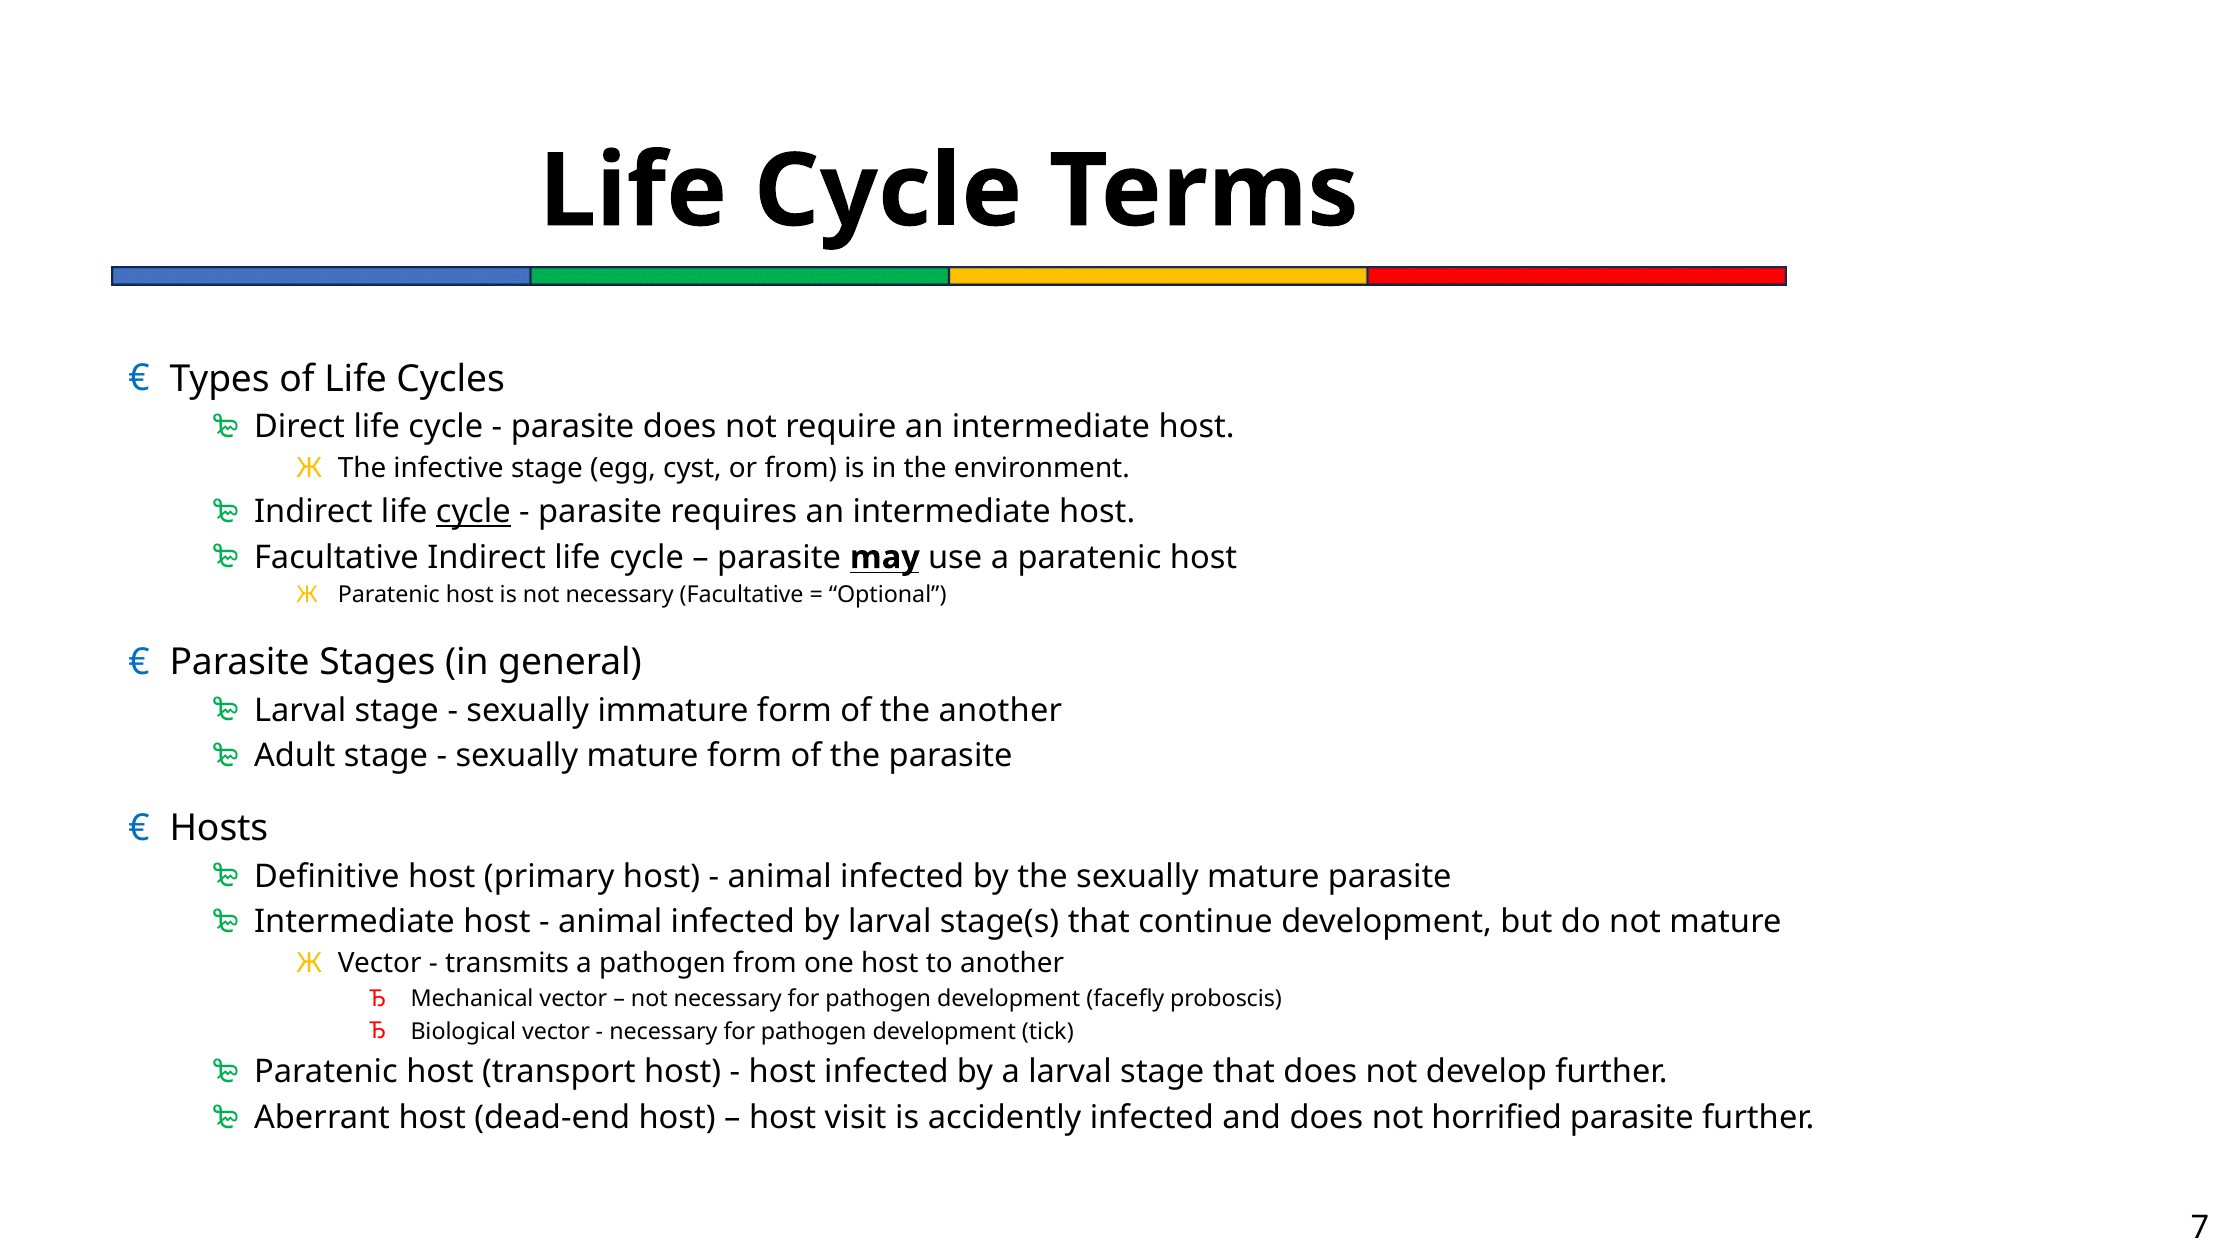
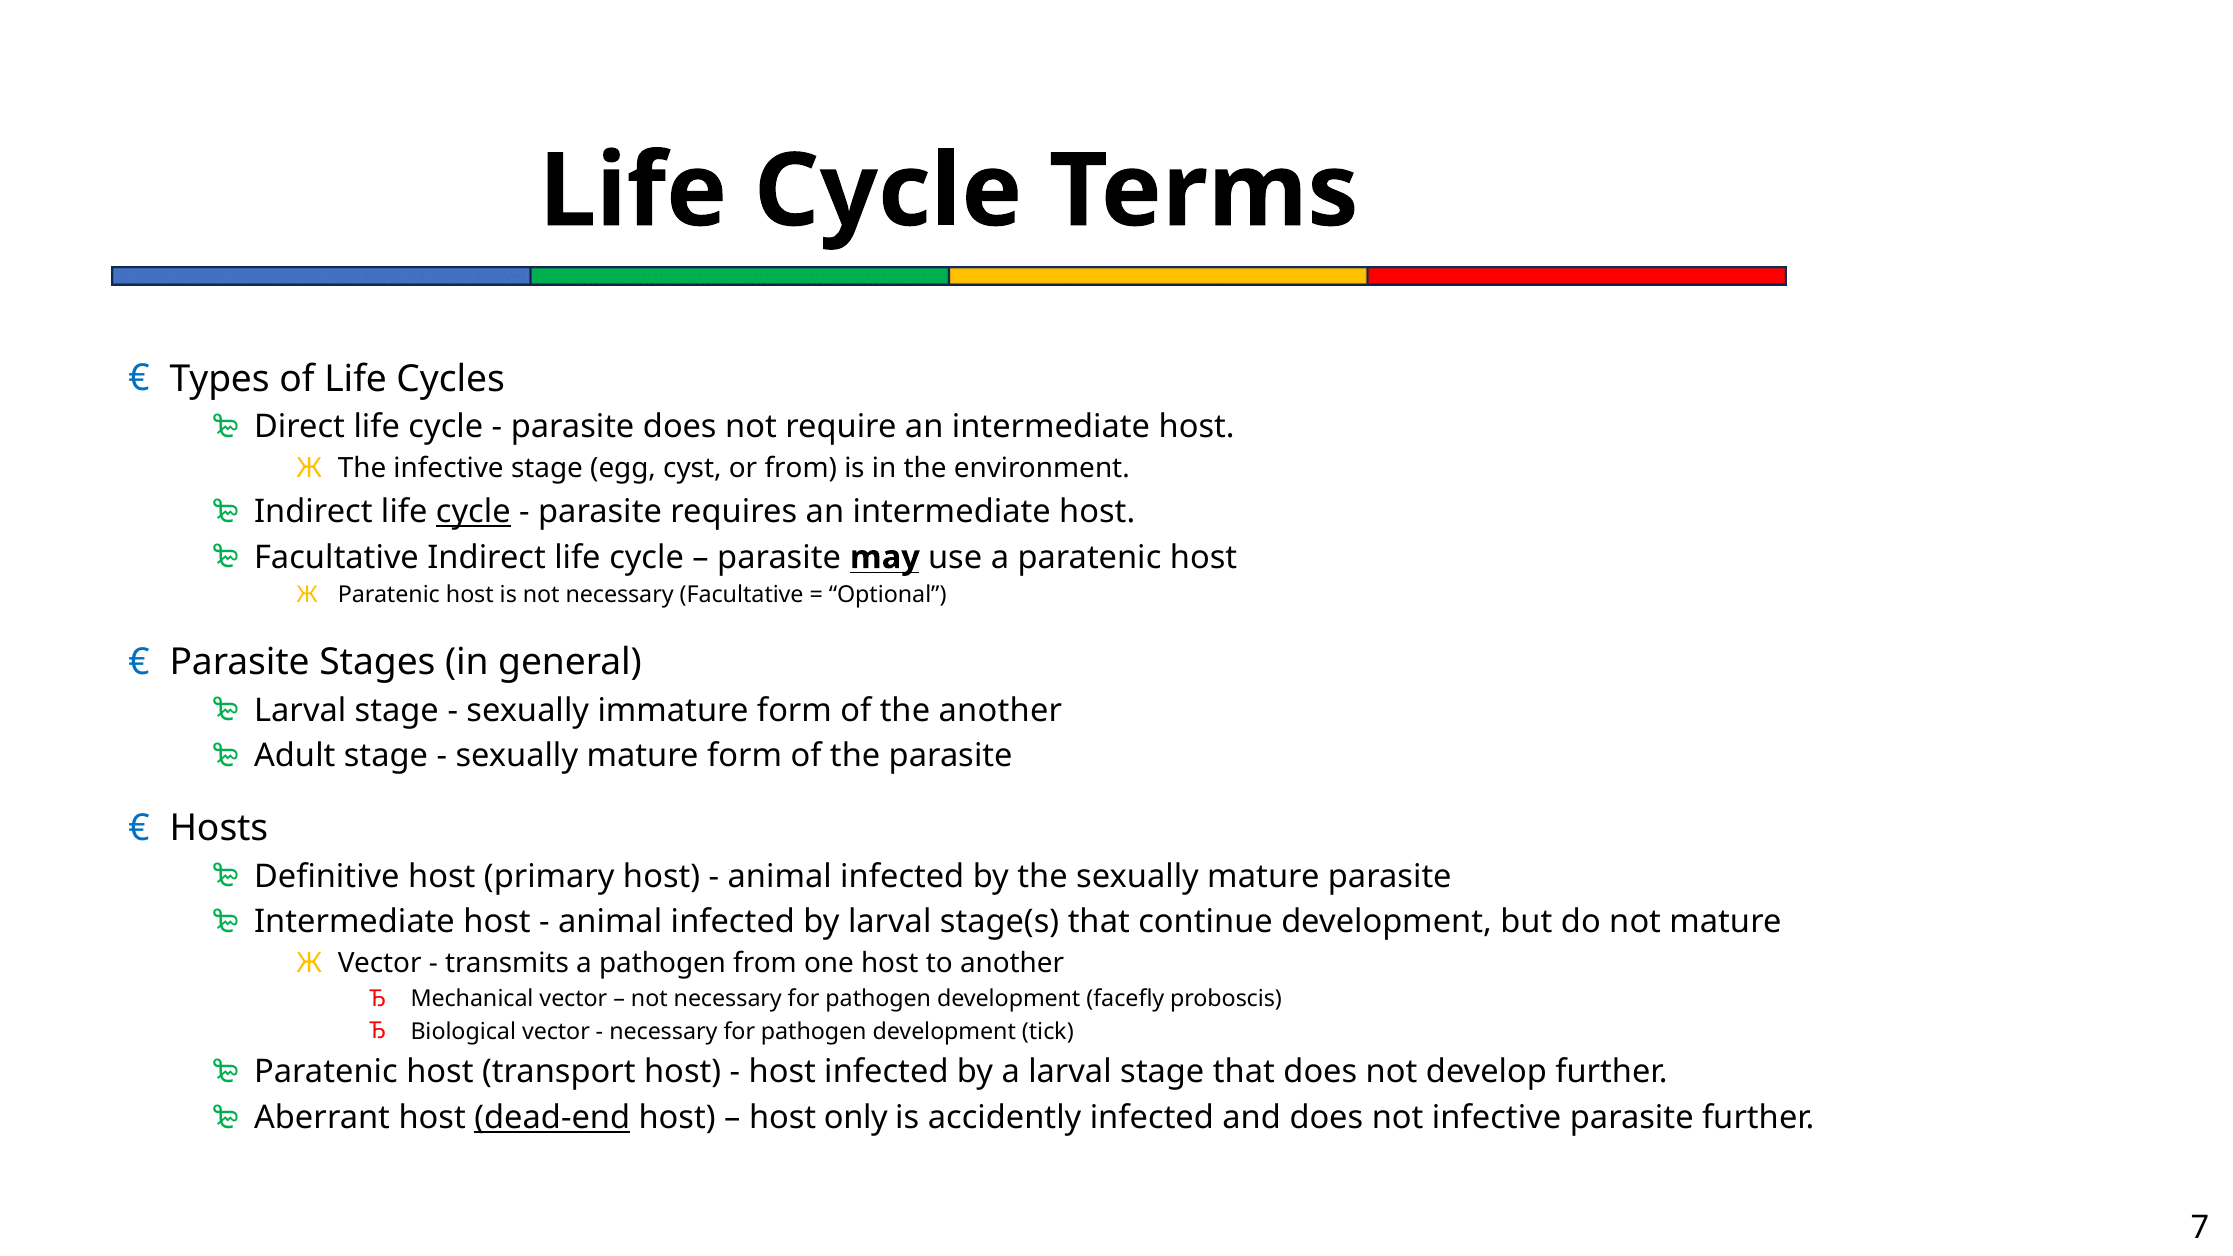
dead-end underline: none -> present
visit: visit -> only
not horrified: horrified -> infective
